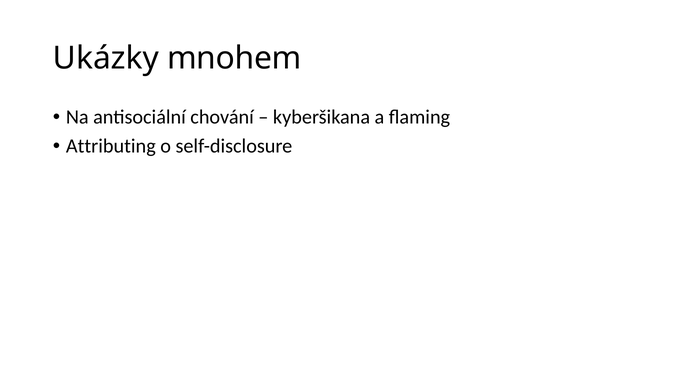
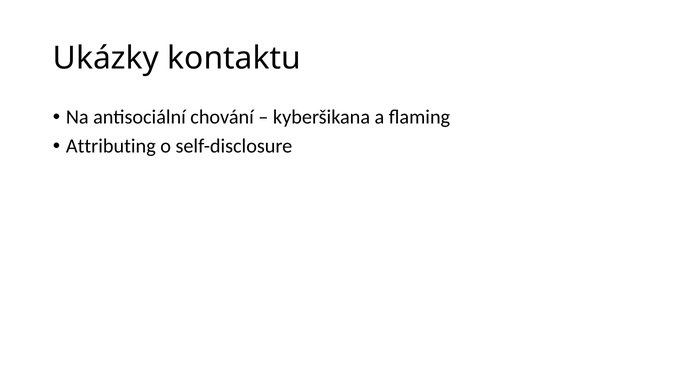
mnohem: mnohem -> kontaktu
